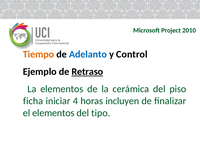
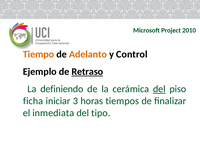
Adelanto colour: blue -> orange
La elementos: elementos -> definiendo
del at (159, 89) underline: none -> present
4: 4 -> 3
incluyen: incluyen -> tiempos
el elementos: elementos -> inmediata
